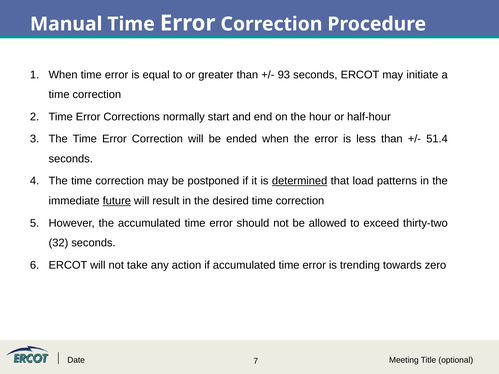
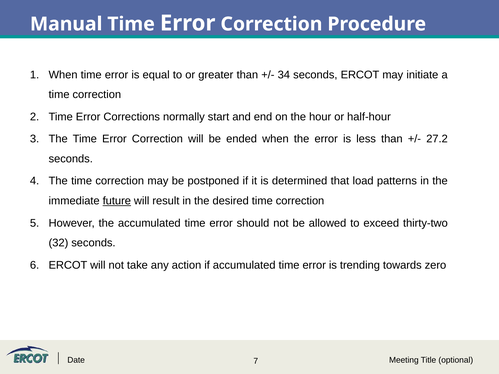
93: 93 -> 34
51.4: 51.4 -> 27.2
determined underline: present -> none
